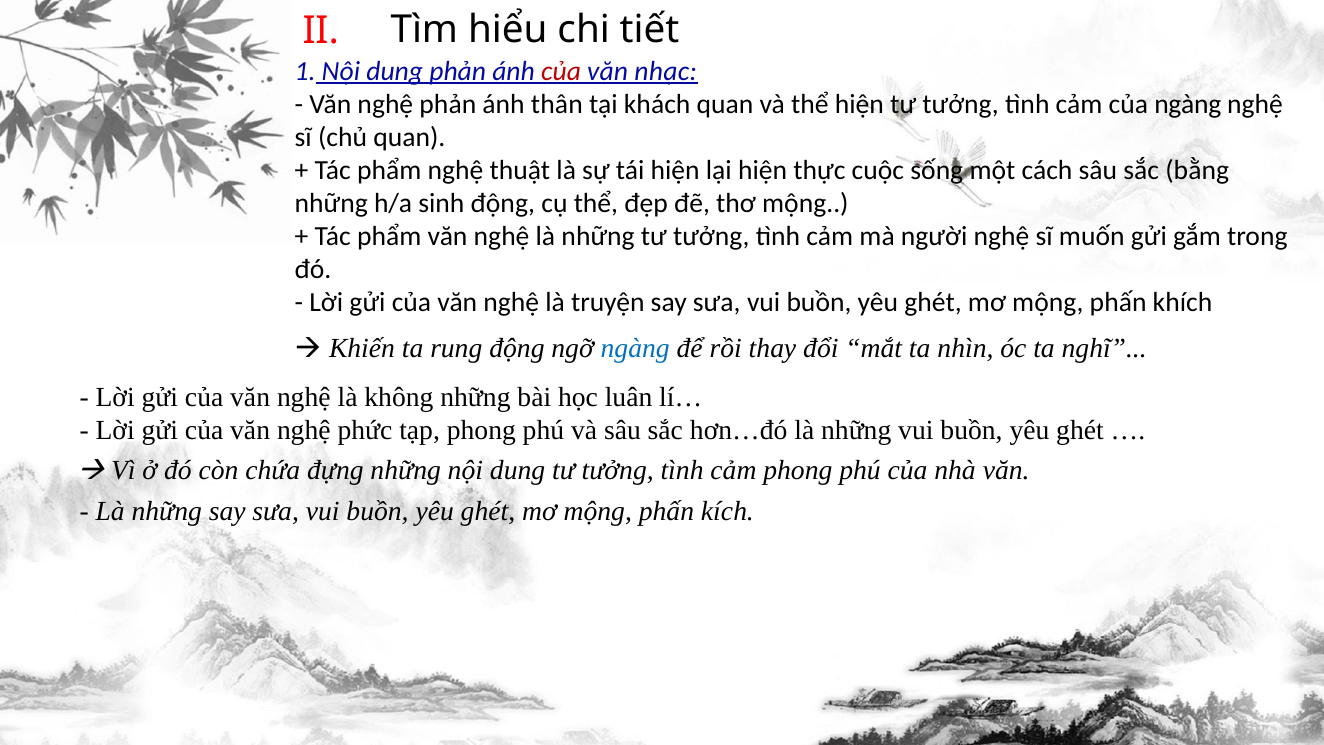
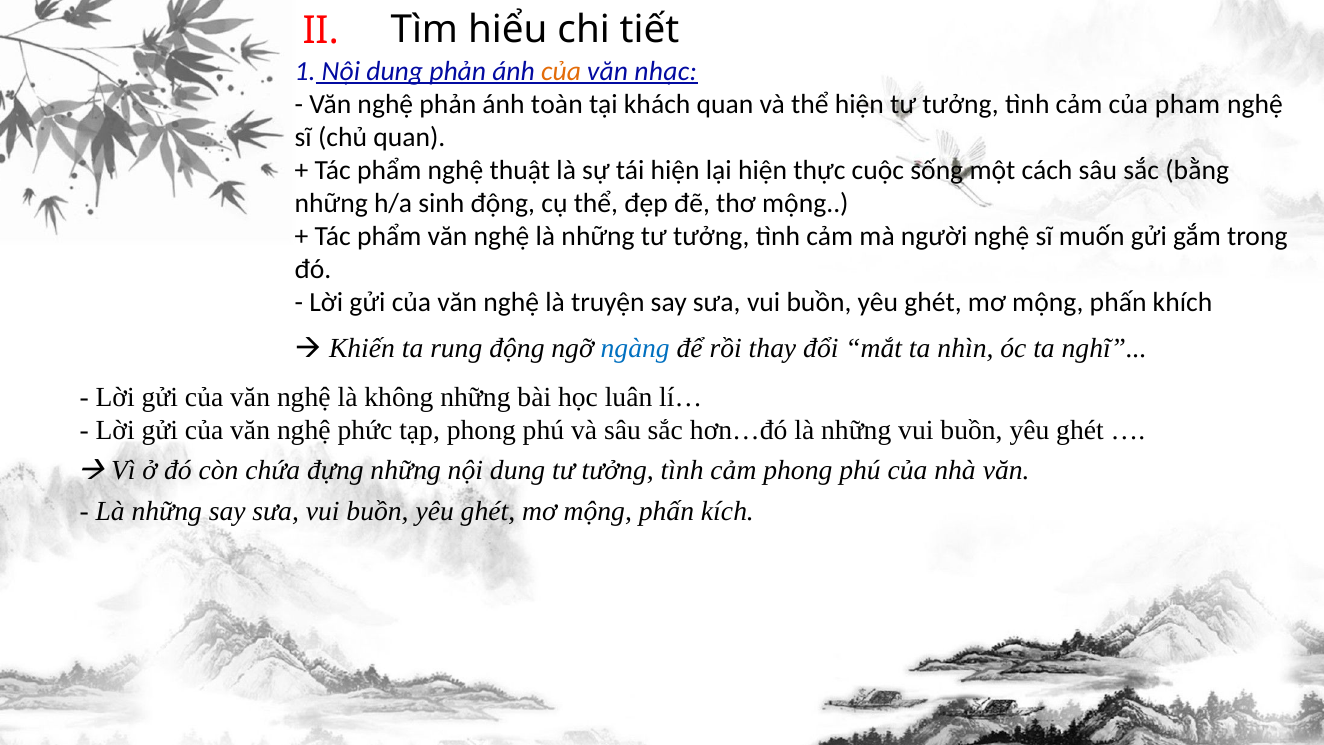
của at (561, 71) colour: red -> orange
thân: thân -> toàn
của ngàng: ngàng -> pham
